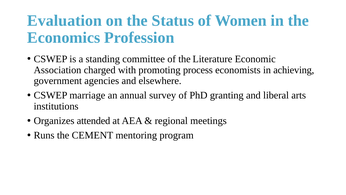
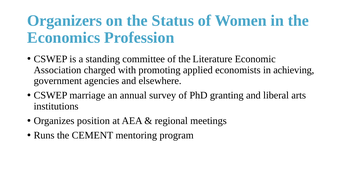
Evaluation: Evaluation -> Organizers
process: process -> applied
attended: attended -> position
